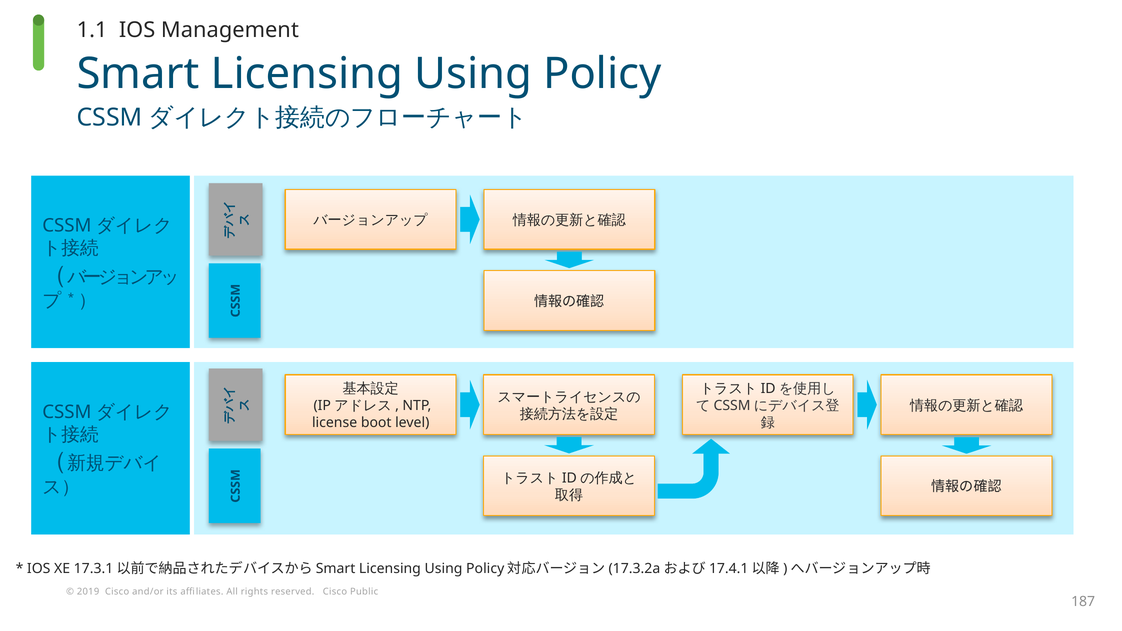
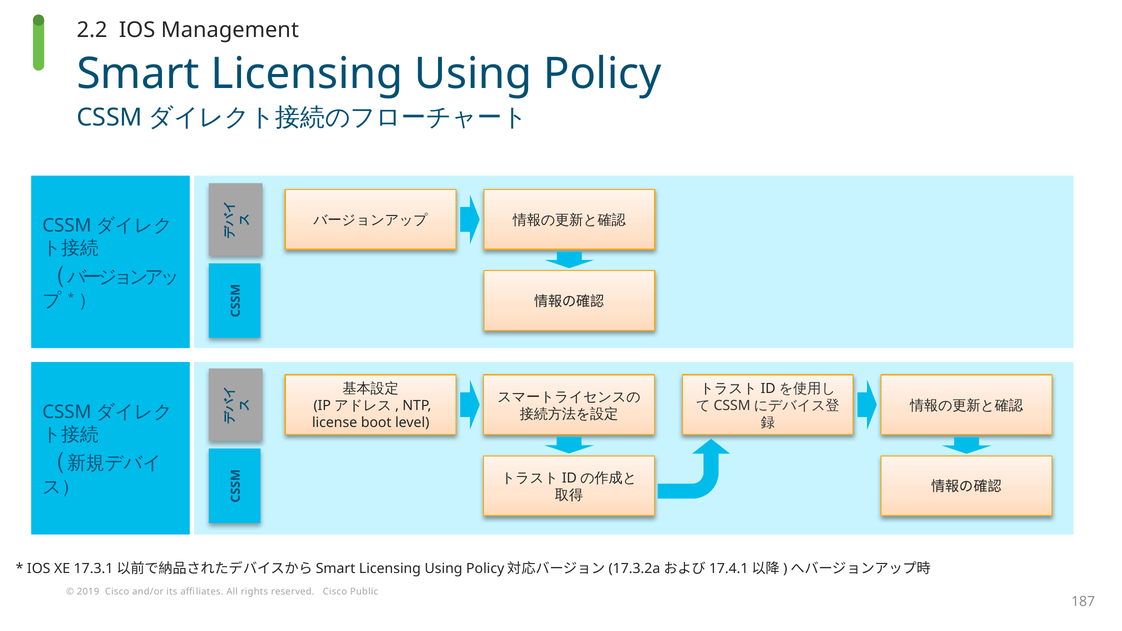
1.1: 1.1 -> 2.2
